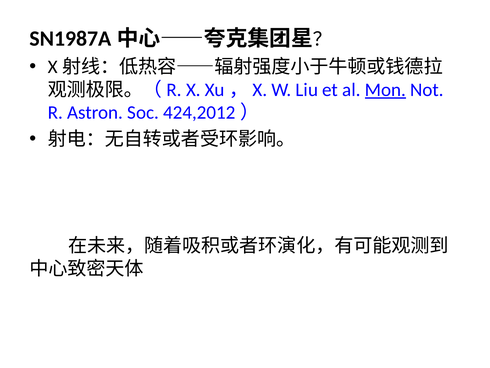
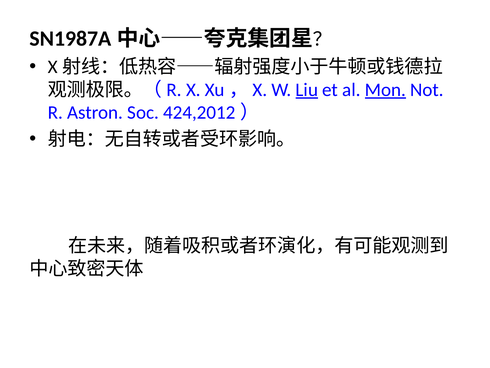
Liu underline: none -> present
